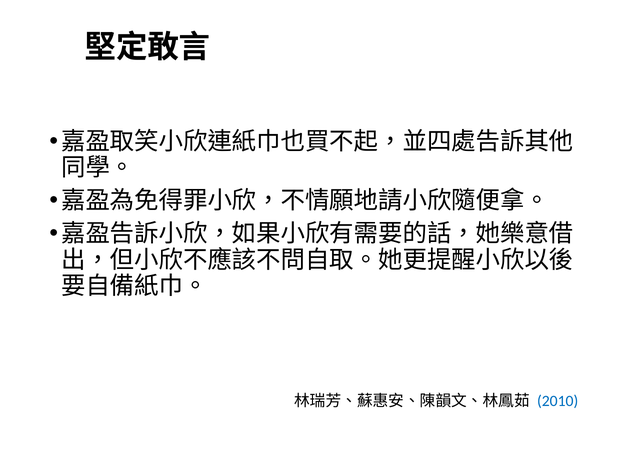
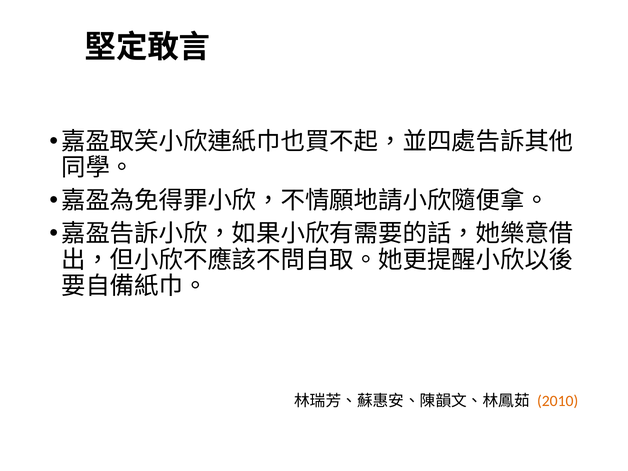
2010 colour: blue -> orange
